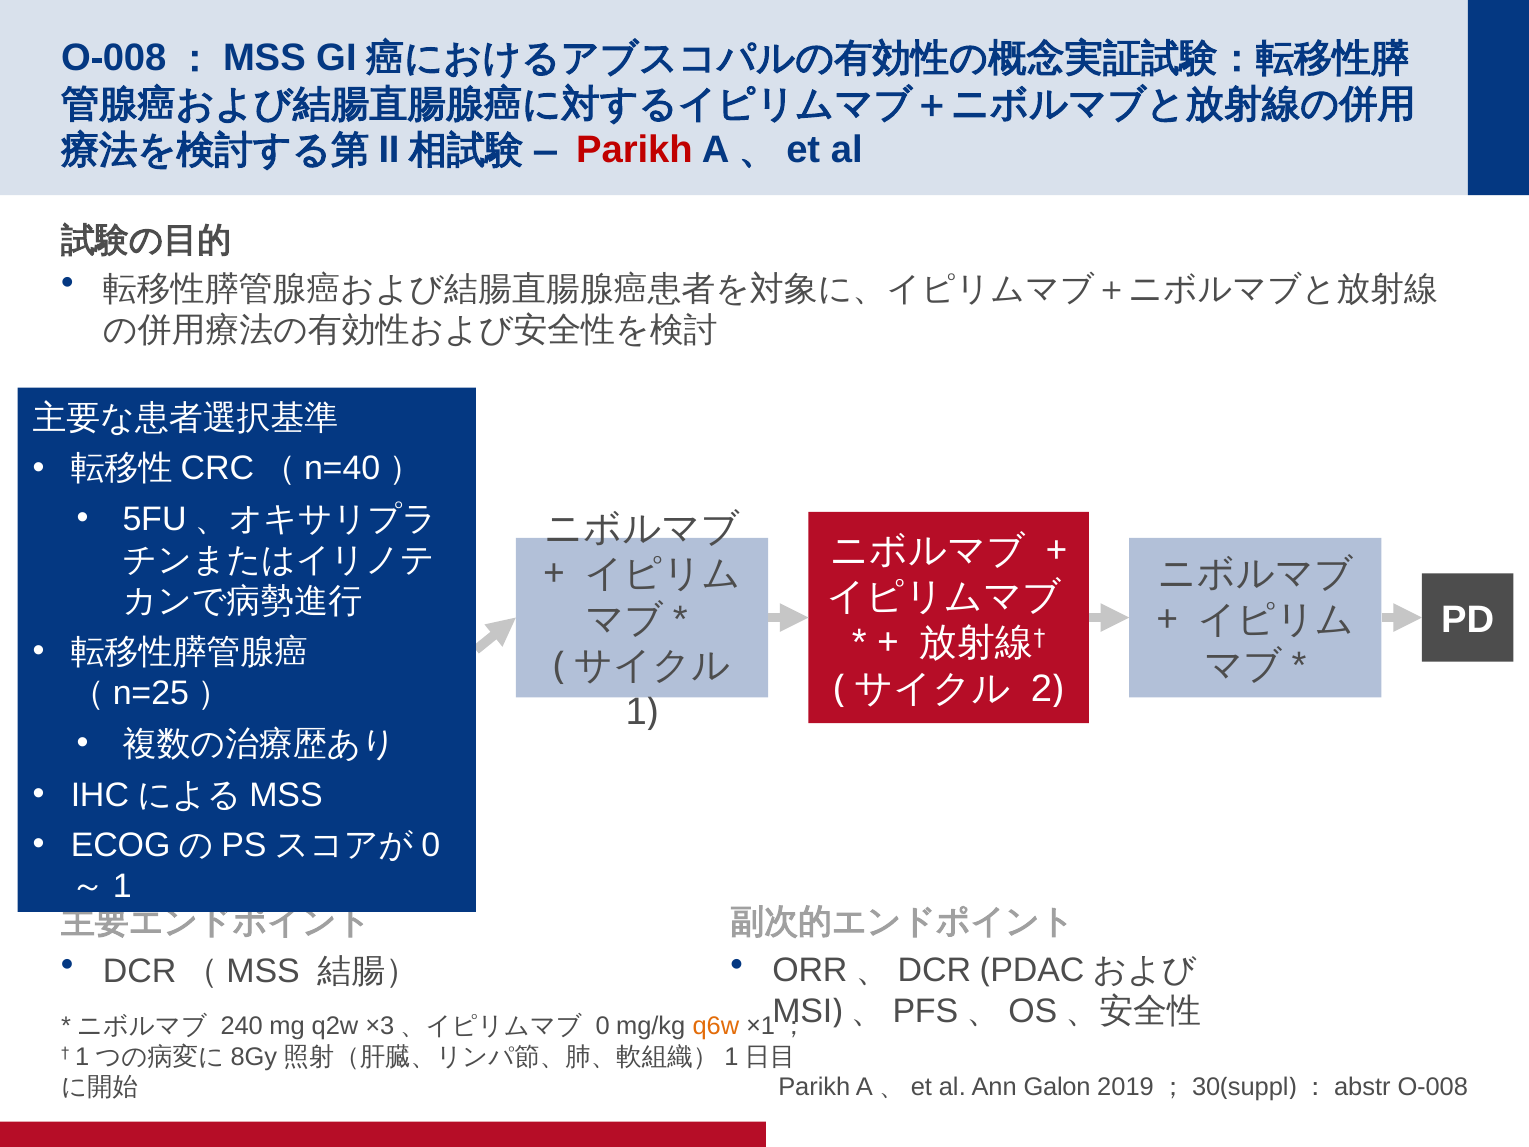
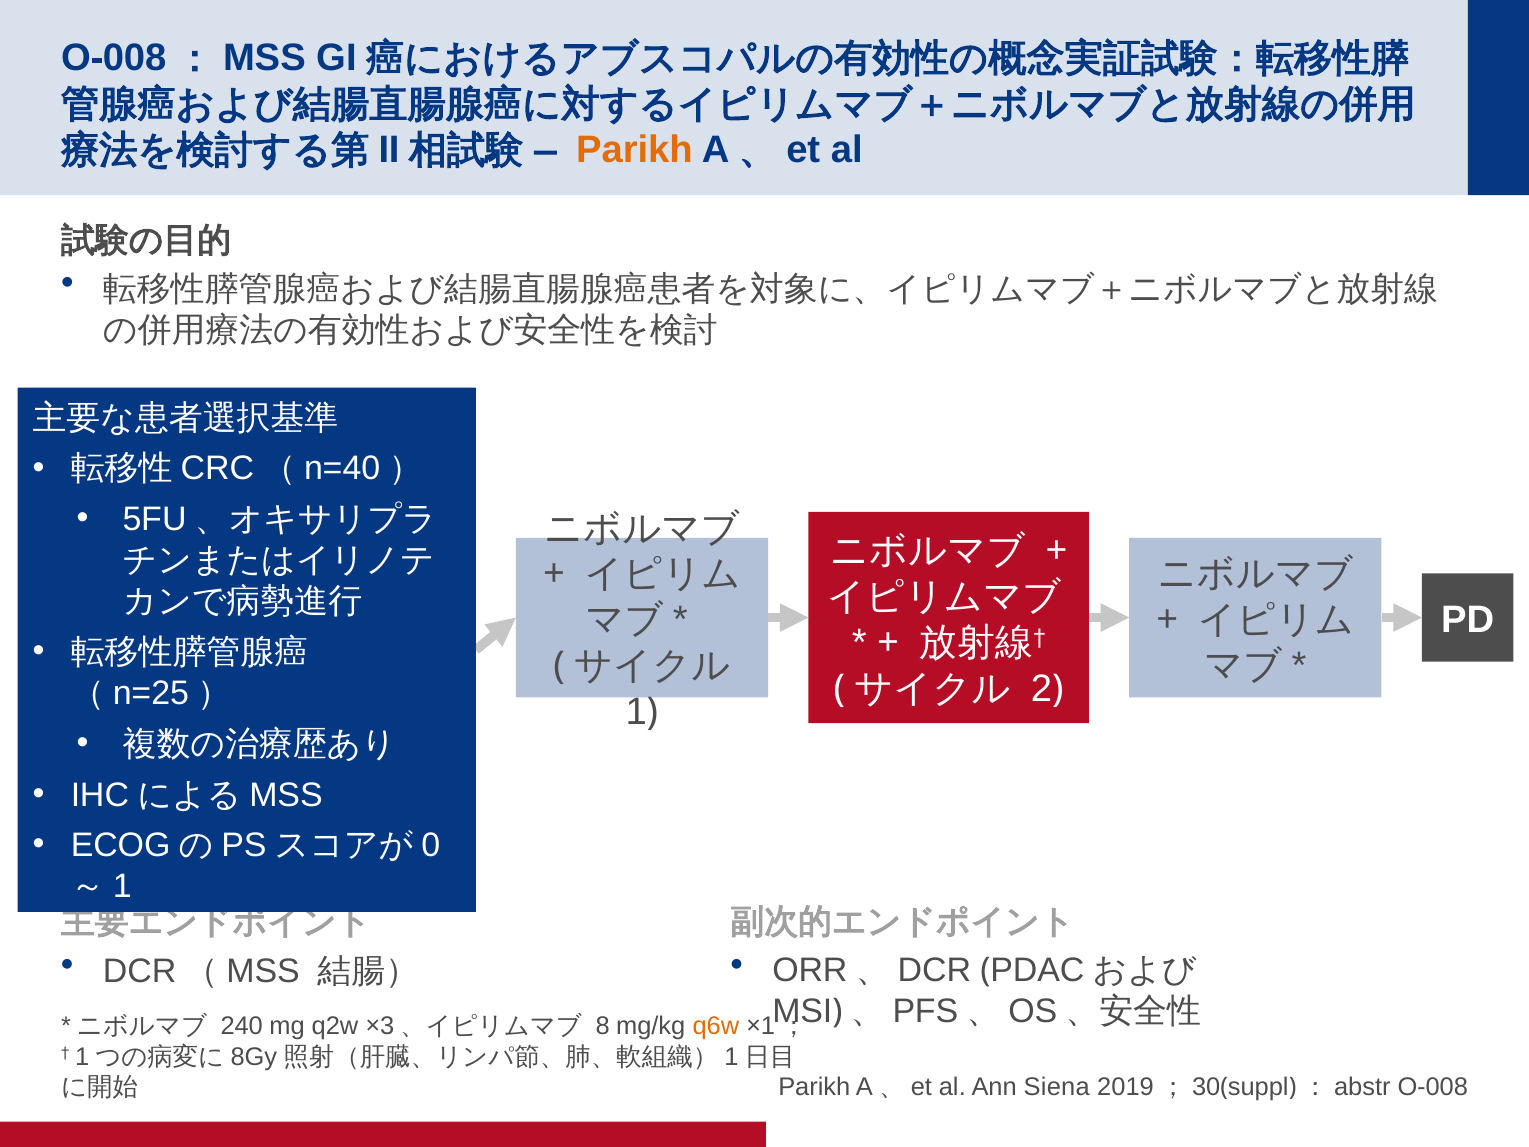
Parikh at (634, 150) colour: red -> orange
0: 0 -> 8
Galon: Galon -> Siena
